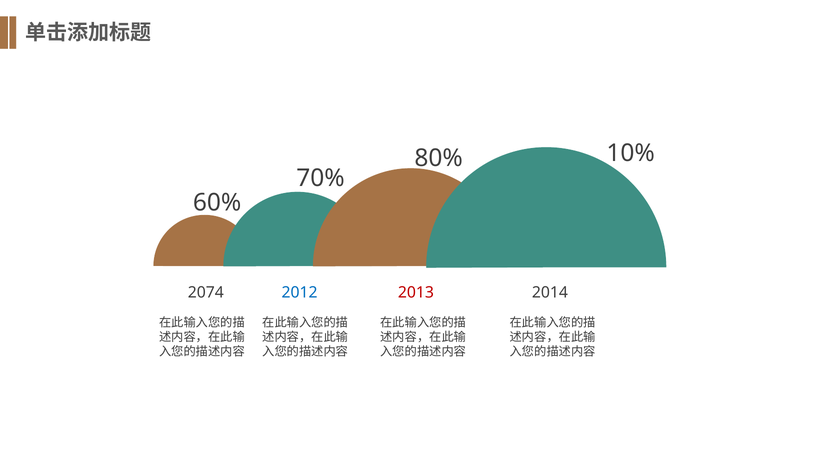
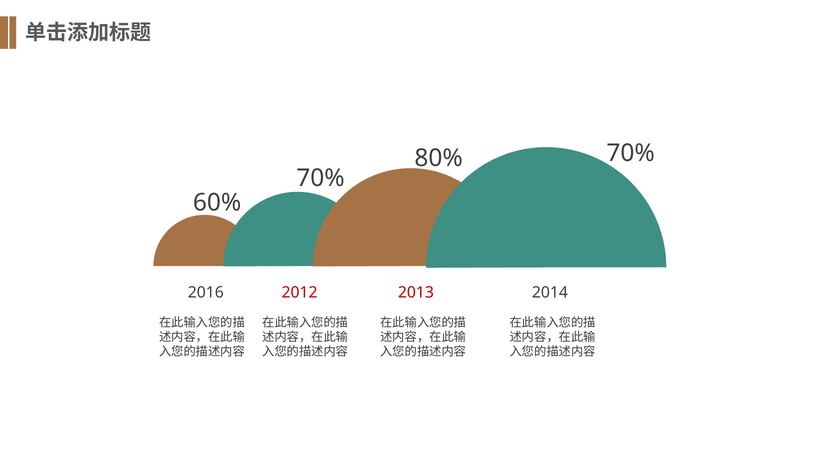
10% at (631, 153): 10% -> 70%
2074: 2074 -> 2016
2012 colour: blue -> red
